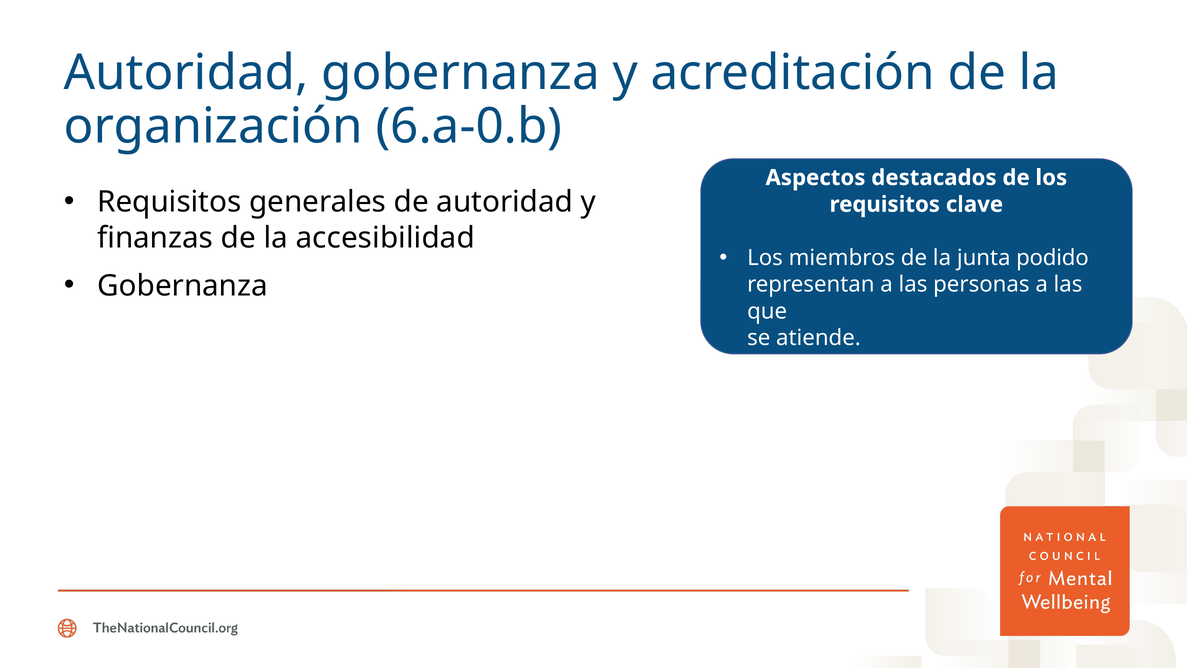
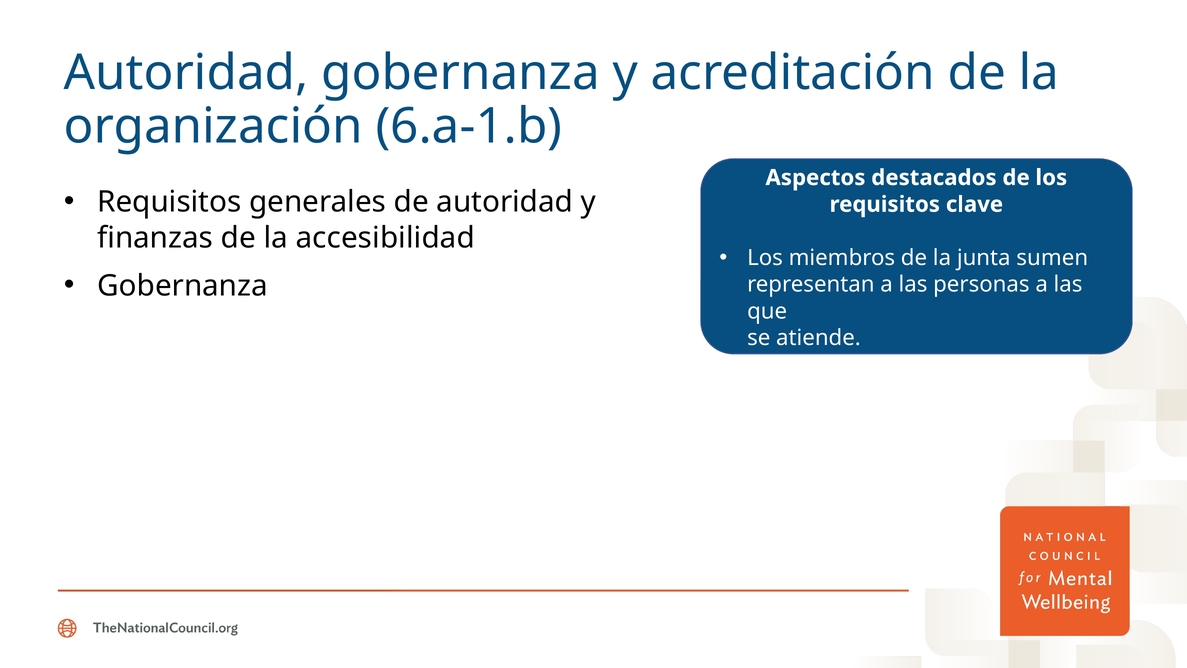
6.a-0.b: 6.a-0.b -> 6.a-1.b
podido: podido -> sumen
